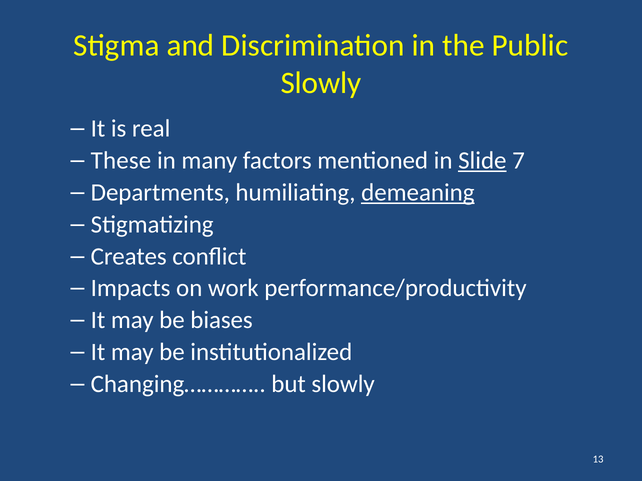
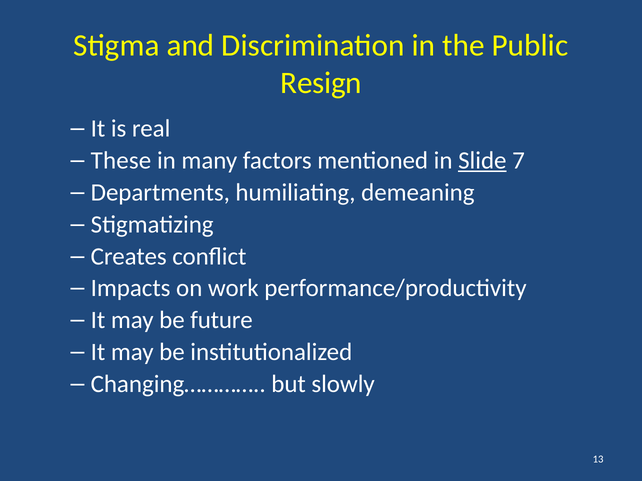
Slowly at (321, 83): Slowly -> Resign
demeaning underline: present -> none
biases: biases -> future
